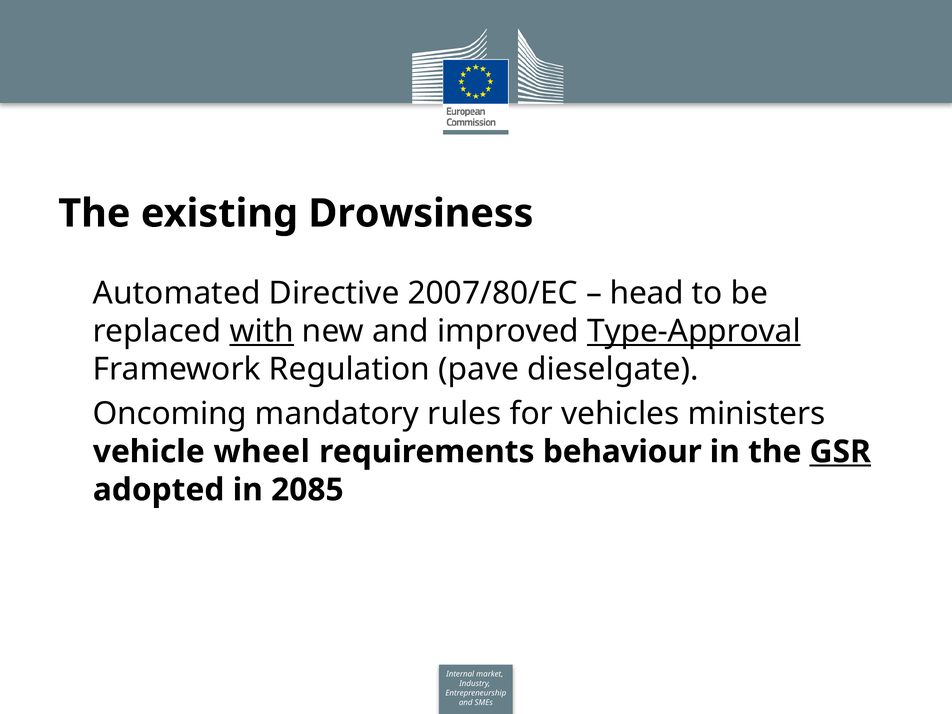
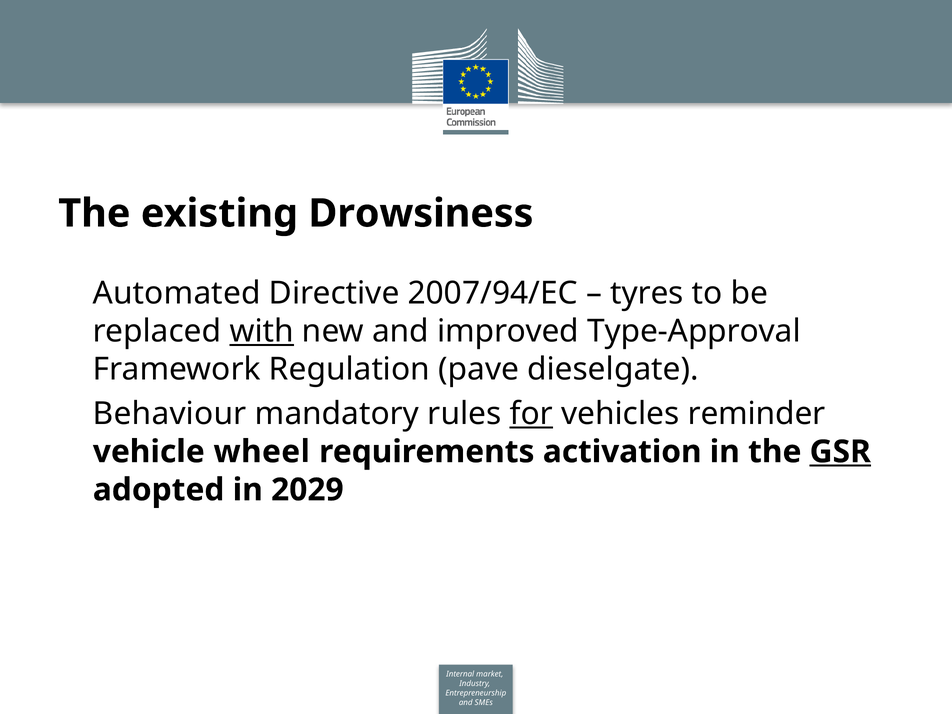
2007/80/EC: 2007/80/EC -> 2007/94/EC
head: head -> tyres
Type-Approval underline: present -> none
Oncoming: Oncoming -> Behaviour
for underline: none -> present
ministers: ministers -> reminder
behaviour: behaviour -> activation
2085: 2085 -> 2029
